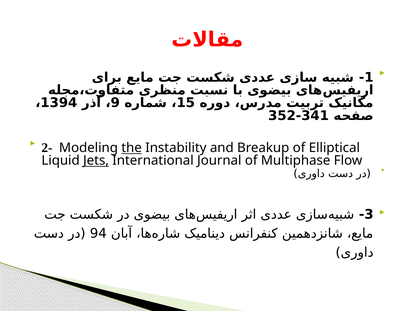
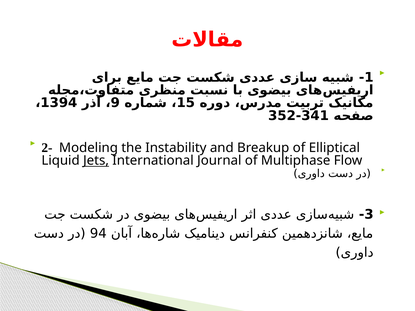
the underline: present -> none
